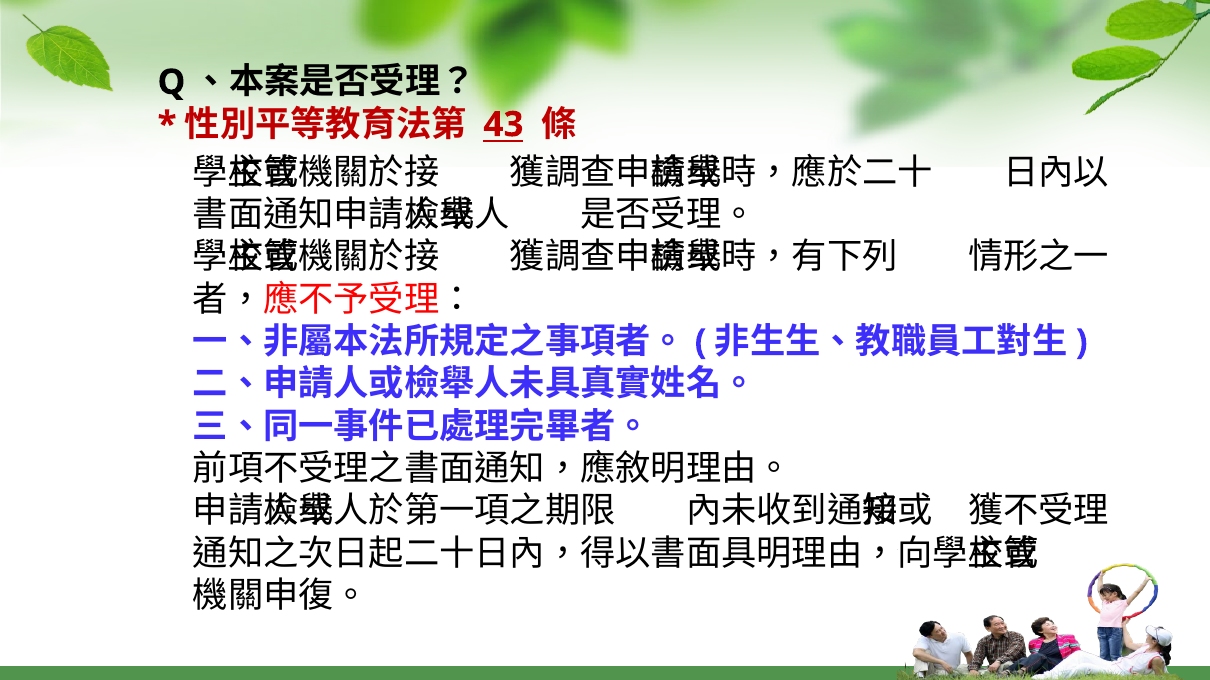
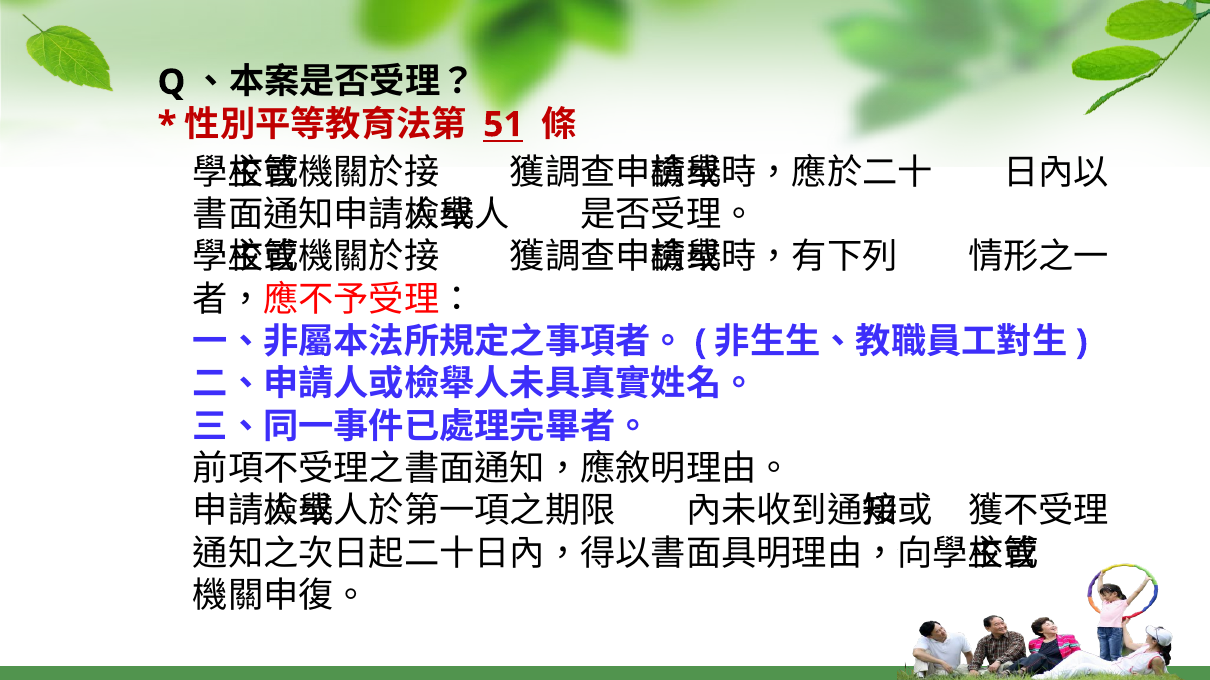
43: 43 -> 51
